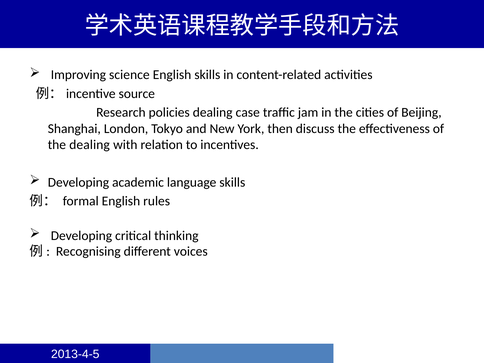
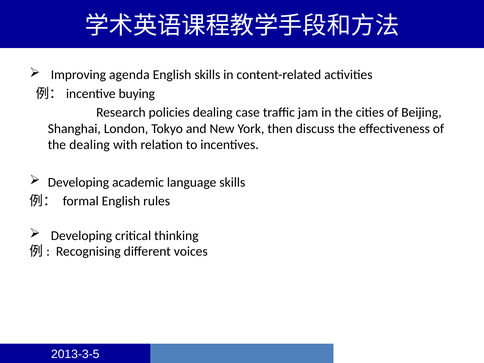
science: science -> agenda
source: source -> buying
2013-4-5: 2013-4-5 -> 2013-3-5
